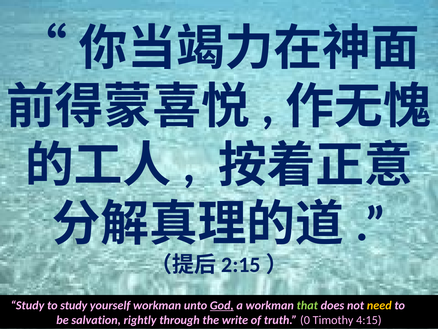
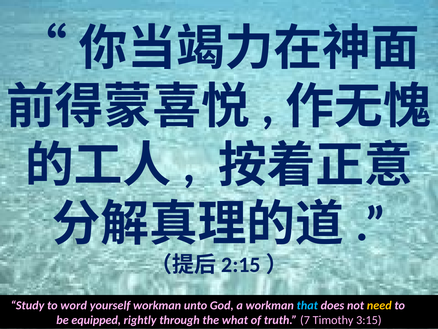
to study: study -> word
God underline: present -> none
that colour: light green -> light blue
salvation: salvation -> equipped
write: write -> what
0: 0 -> 7
4:15: 4:15 -> 3:15
